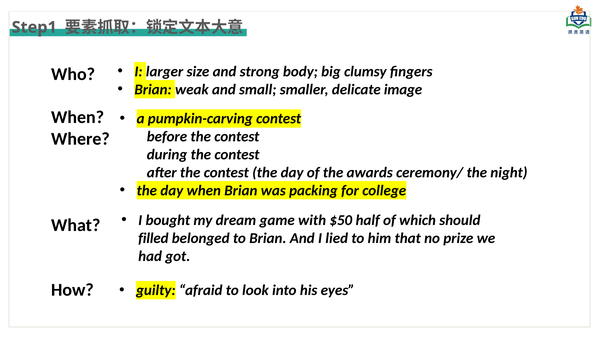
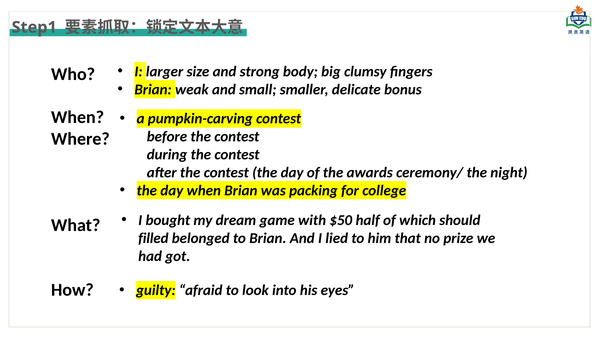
image: image -> bonus
